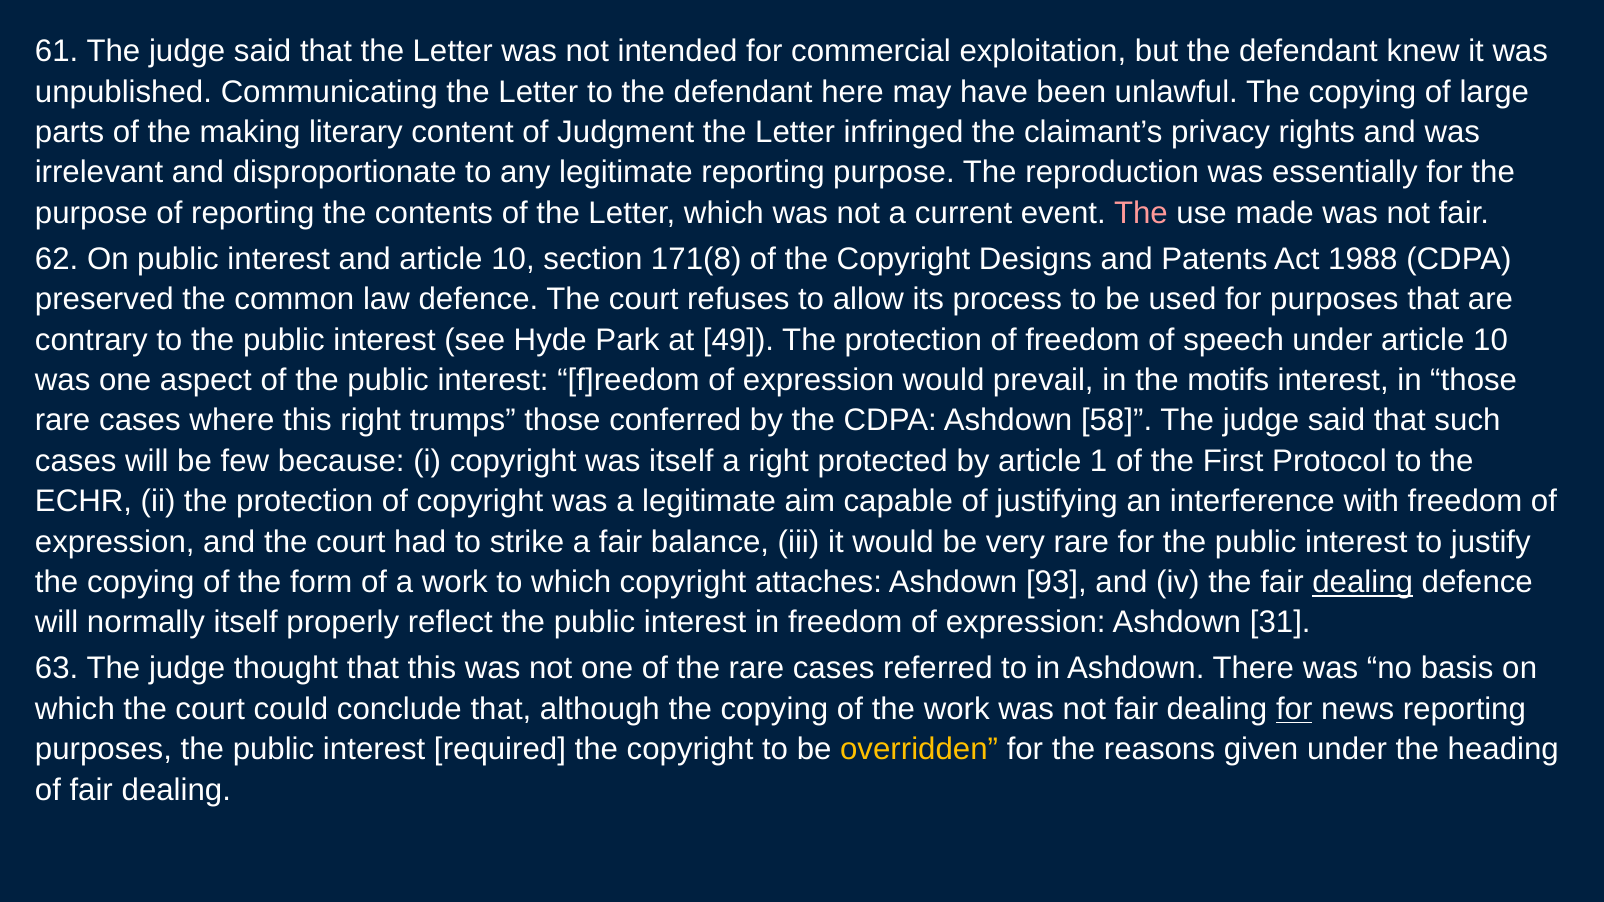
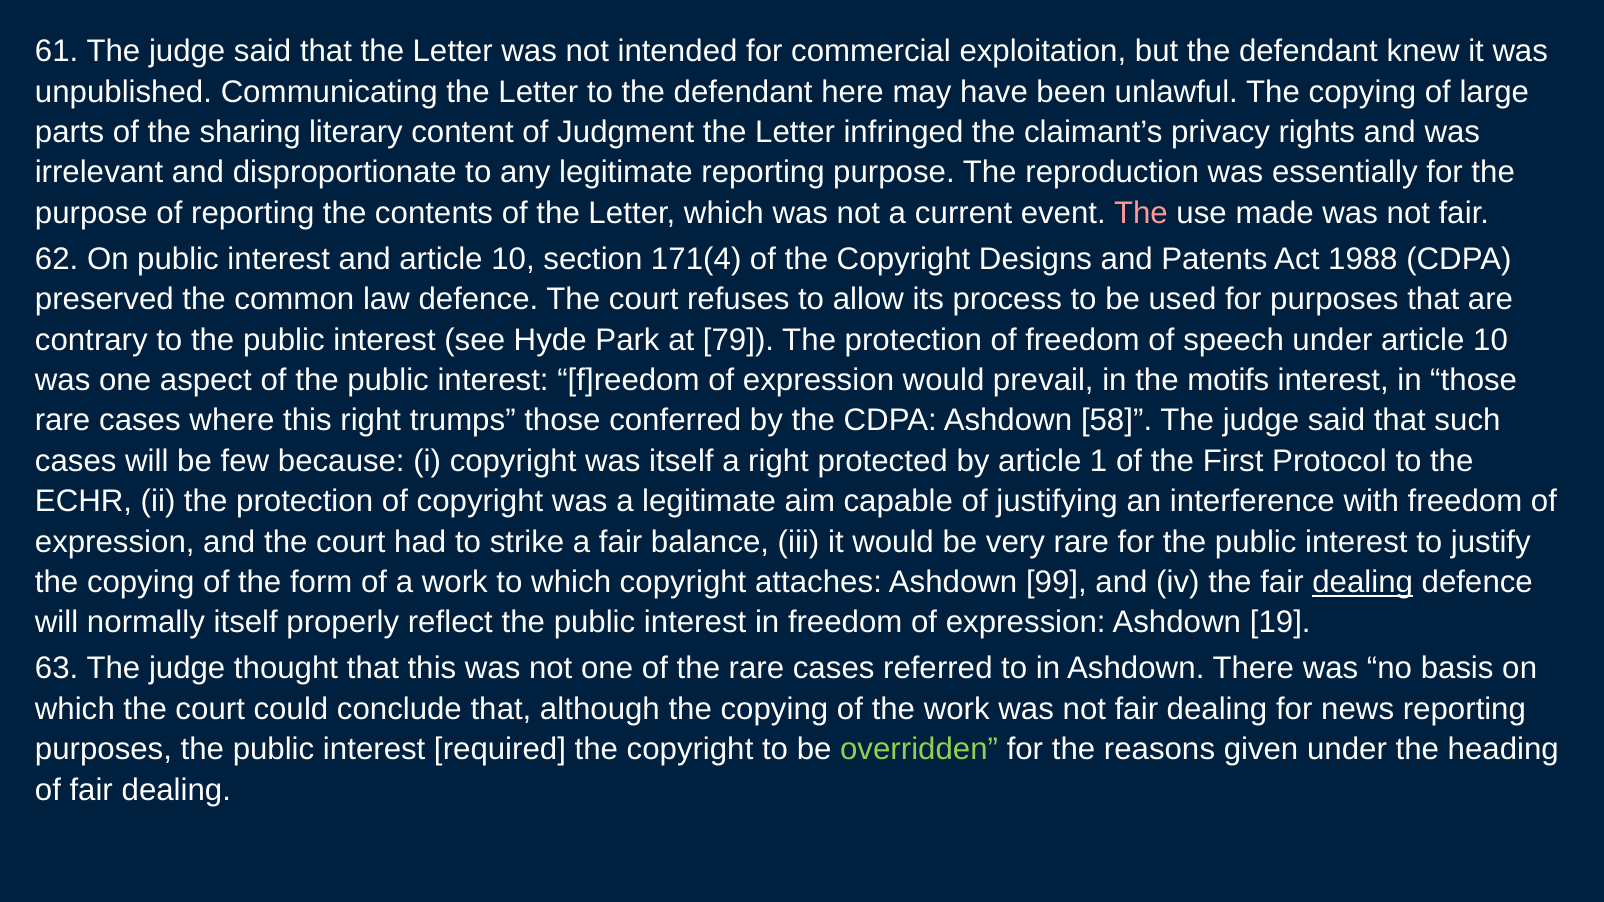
making: making -> sharing
171(8: 171(8 -> 171(4
49: 49 -> 79
93: 93 -> 99
31: 31 -> 19
for at (1294, 709) underline: present -> none
overridden colour: yellow -> light green
